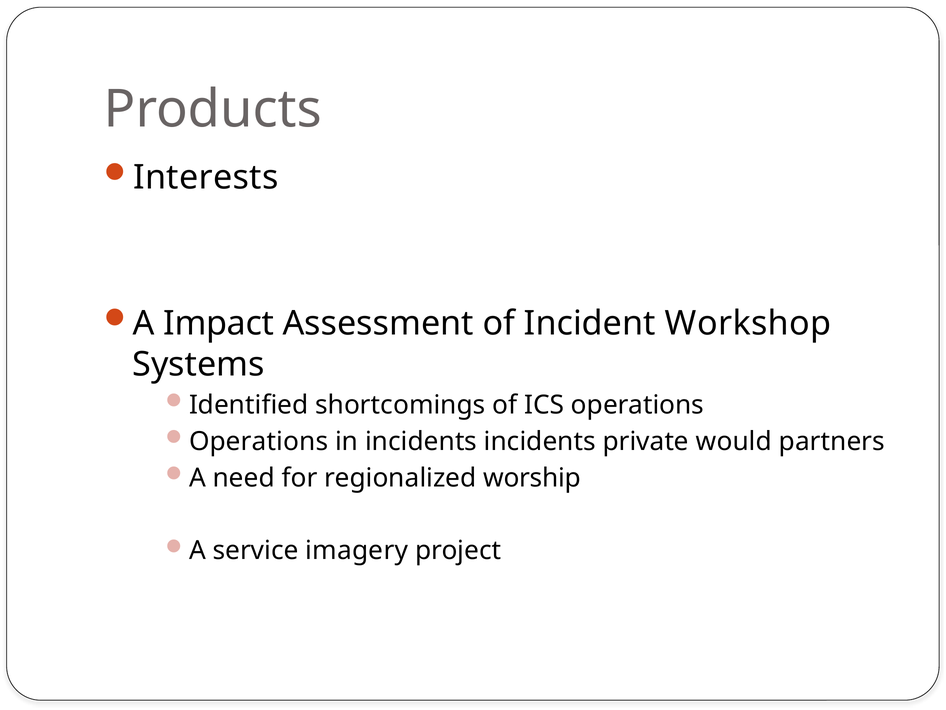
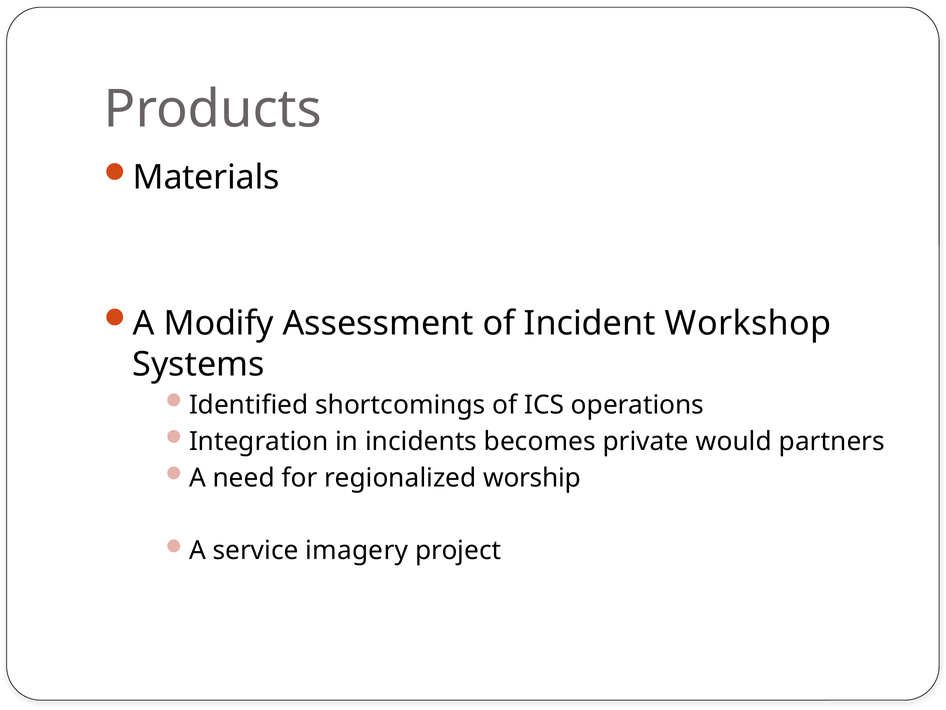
Interests: Interests -> Materials
Impact: Impact -> Modify
Operations at (259, 441): Operations -> Integration
incidents incidents: incidents -> becomes
